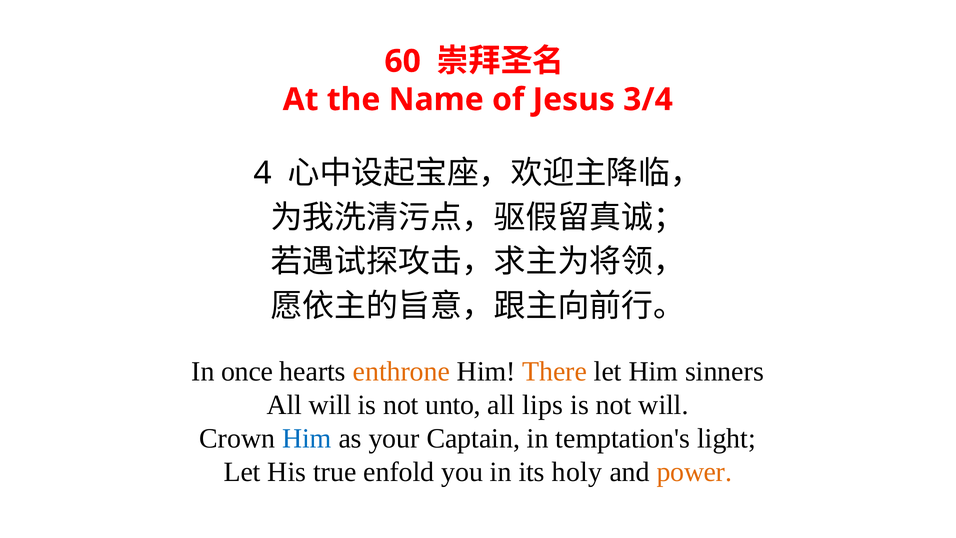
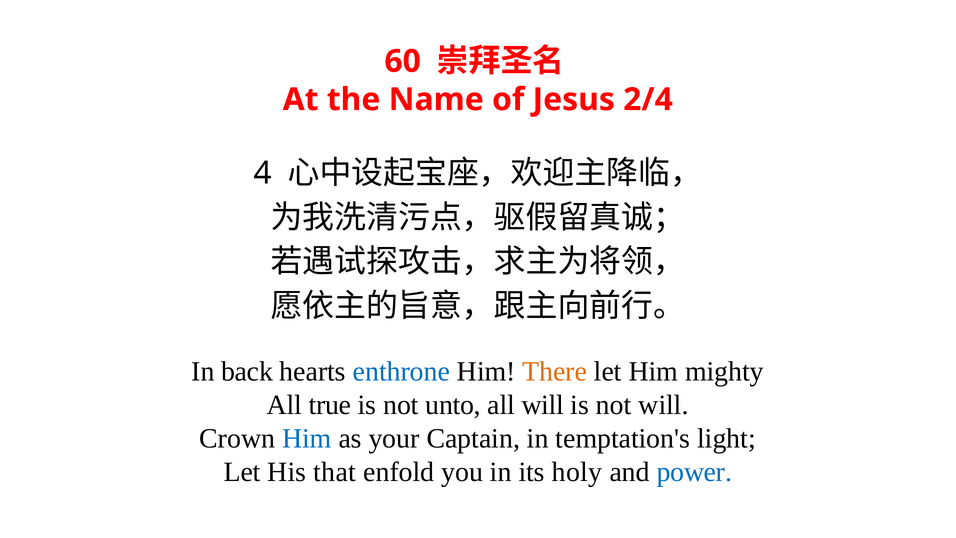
3/4: 3/4 -> 2/4
once: once -> back
enthrone colour: orange -> blue
sinners: sinners -> mighty
All will: will -> true
all lips: lips -> will
true: true -> that
power colour: orange -> blue
